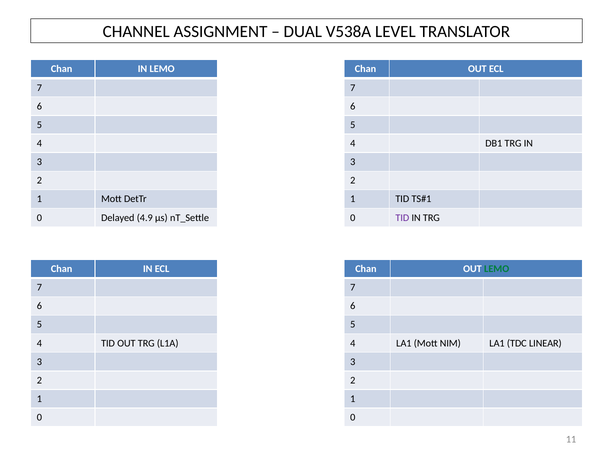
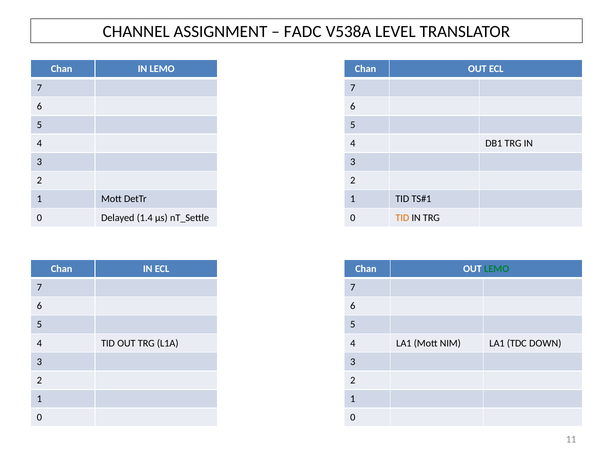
DUAL: DUAL -> FADC
4.9: 4.9 -> 1.4
TID at (402, 218) colour: purple -> orange
LINEAR: LINEAR -> DOWN
